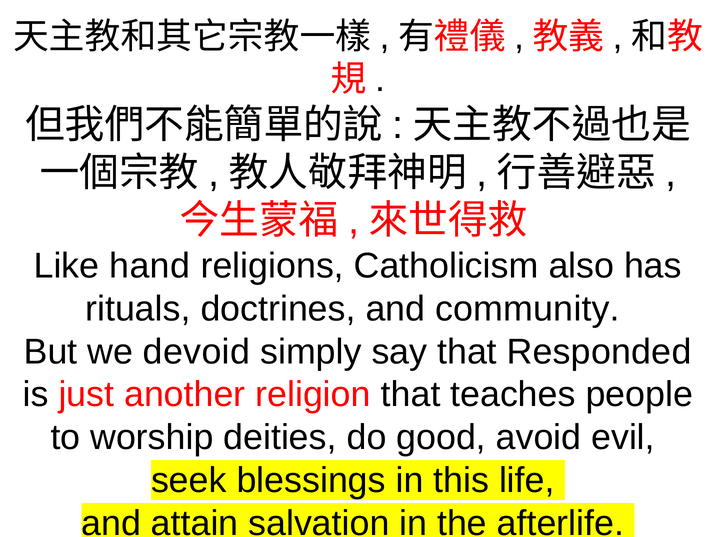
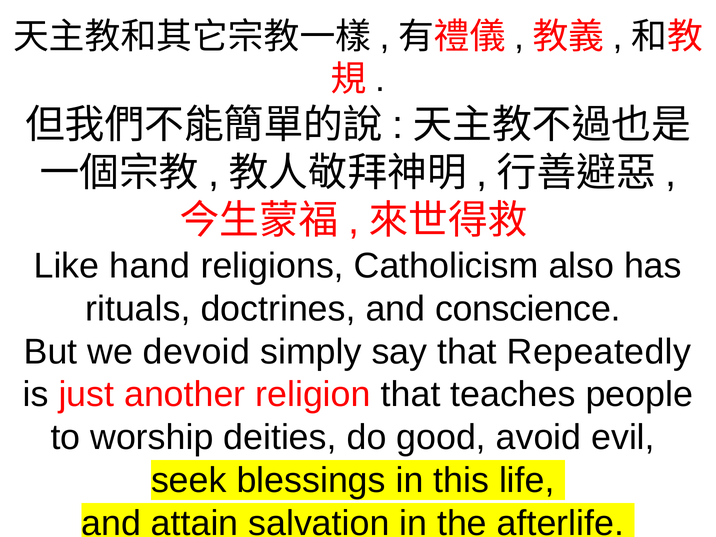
community: community -> conscience
Responded: Responded -> Repeatedly
